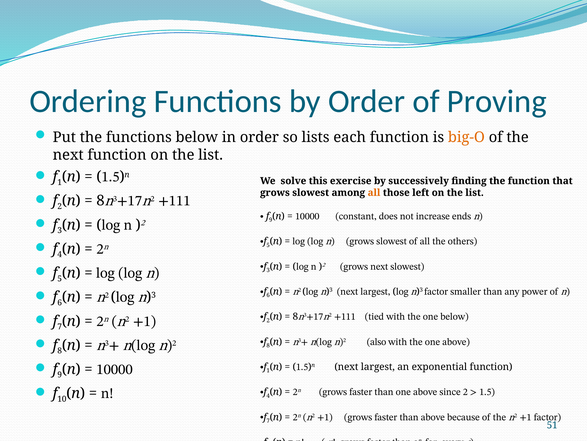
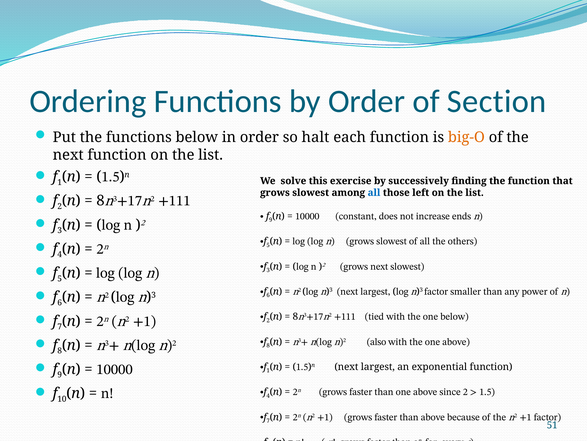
Proving: Proving -> Section
lists: lists -> halt
all at (374, 192) colour: orange -> blue
